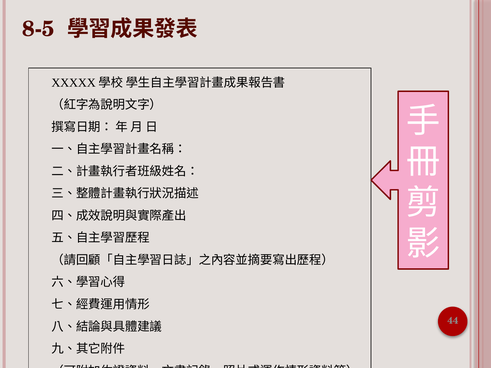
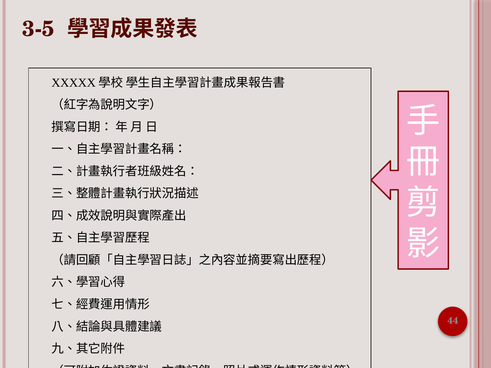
8-5: 8-5 -> 3-5
